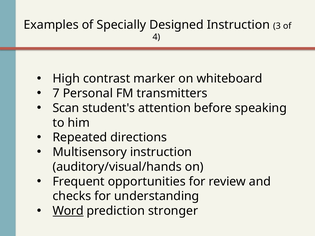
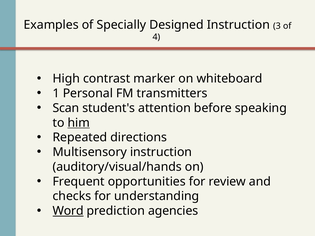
7: 7 -> 1
him underline: none -> present
stronger: stronger -> agencies
